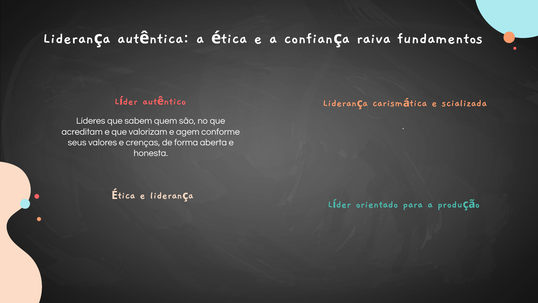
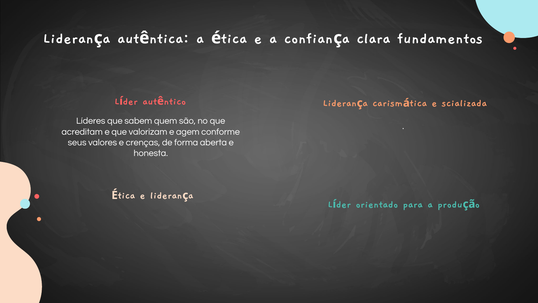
raiva: raiva -> clara
